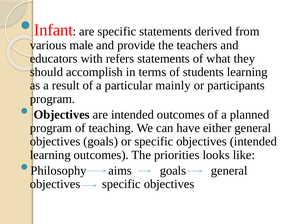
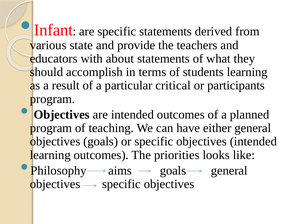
male: male -> state
refers: refers -> about
mainly: mainly -> critical
